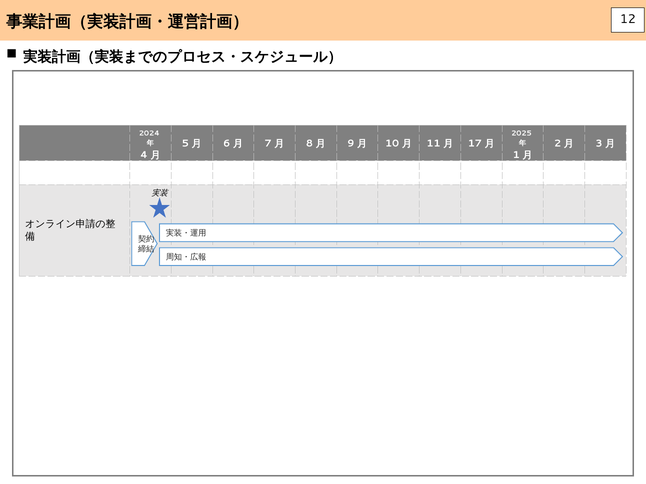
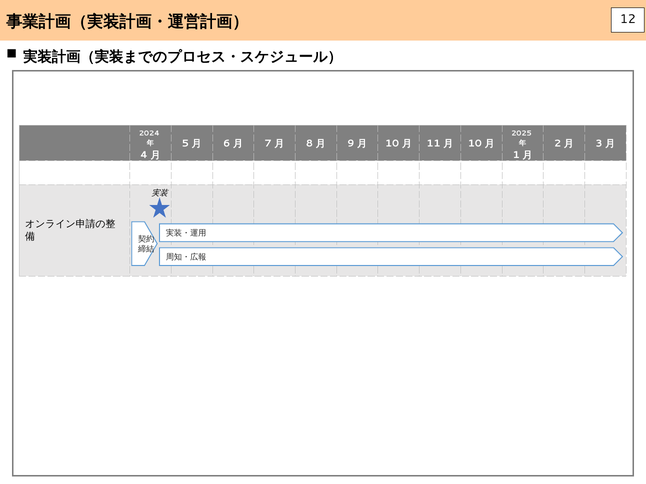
17 at (475, 144): 17 -> 10
